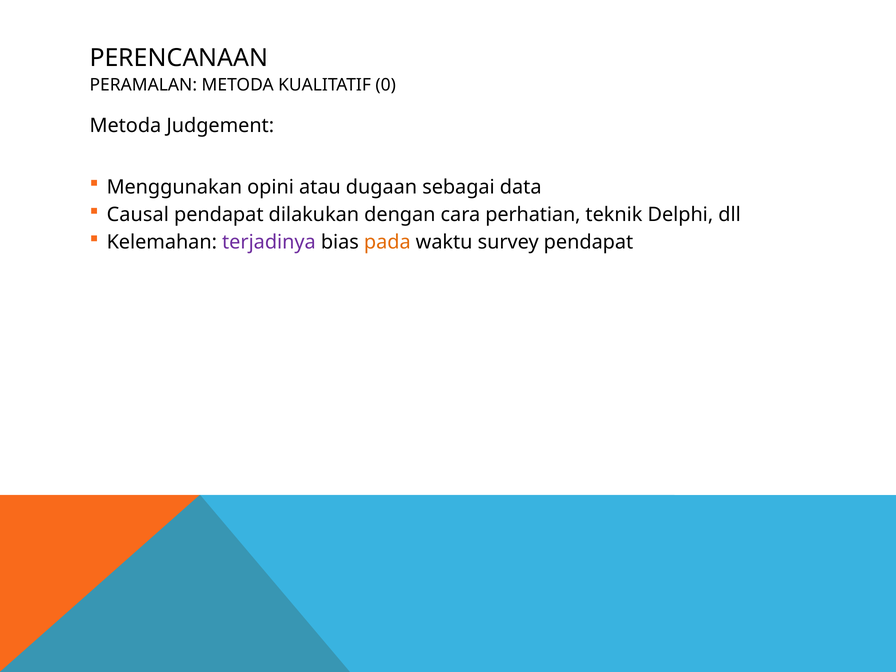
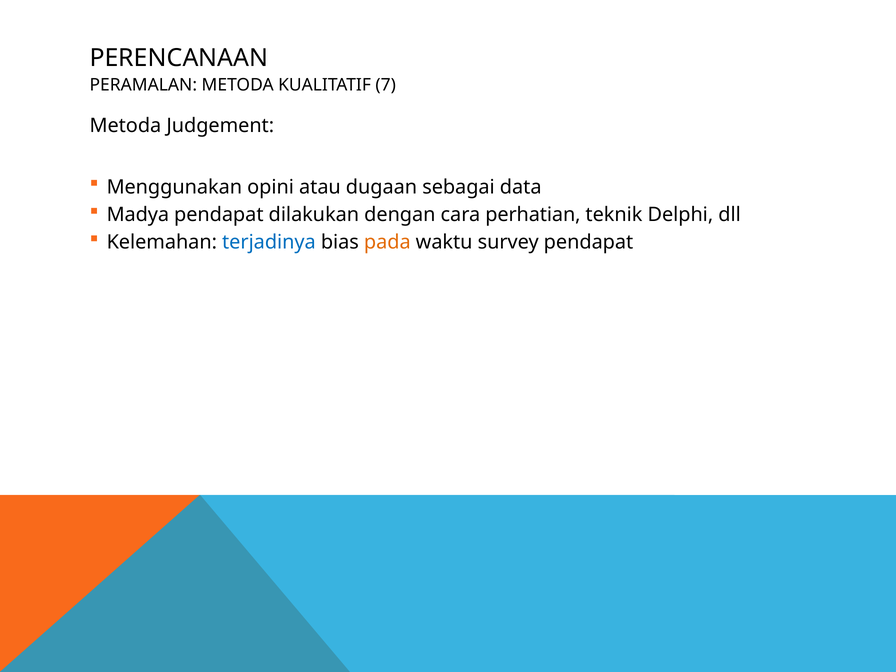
0: 0 -> 7
Causal: Causal -> Madya
terjadinya colour: purple -> blue
